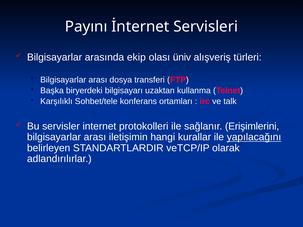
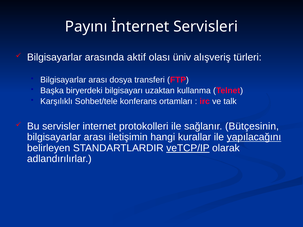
ekip: ekip -> aktif
Erişimlerini: Erişimlerini -> Bütçesinin
veTCP/IP underline: none -> present
